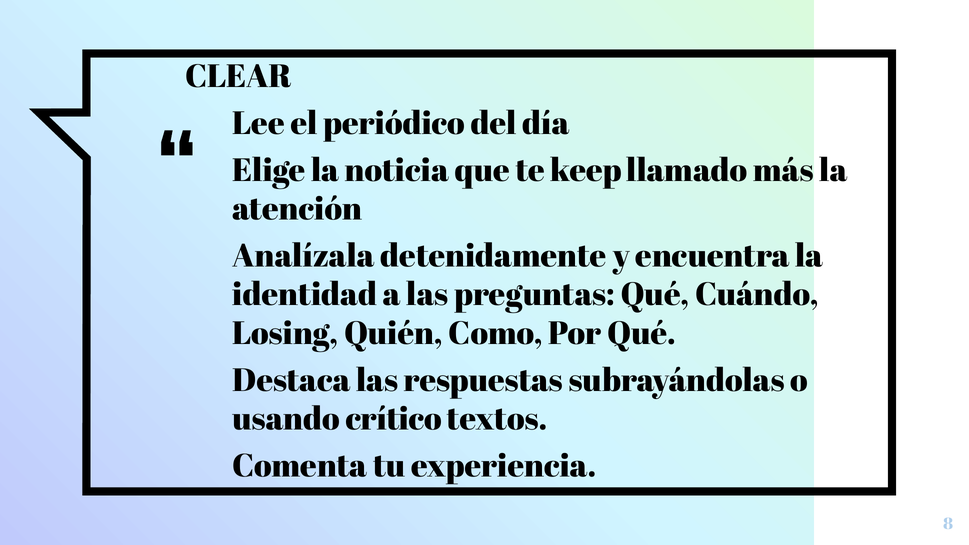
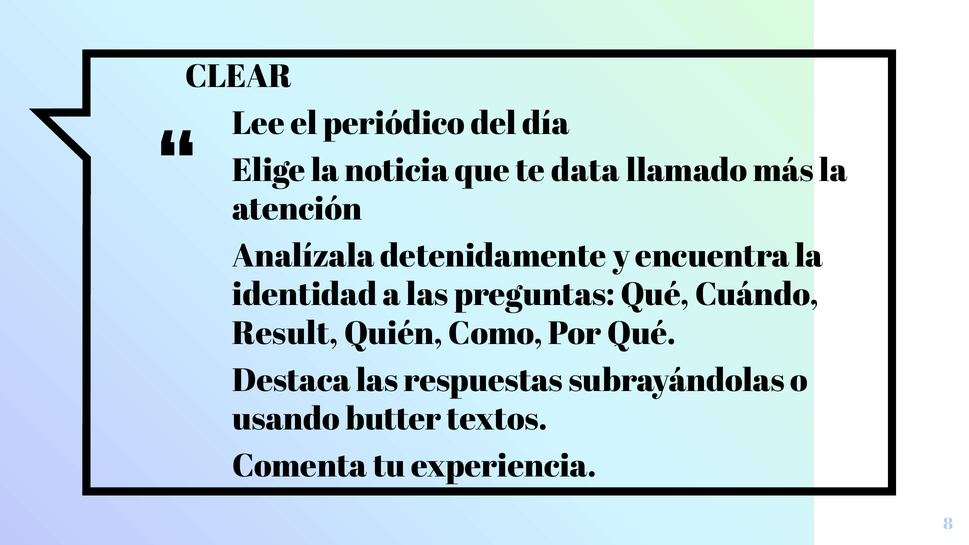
keep: keep -> data
Losing: Losing -> Result
crítico: crítico -> butter
